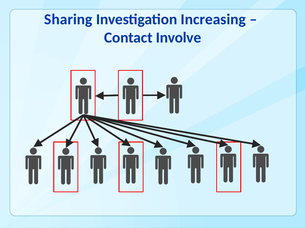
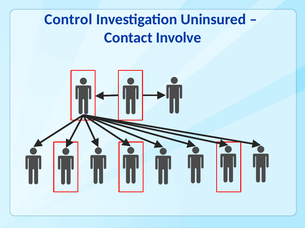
Sharing: Sharing -> Control
Increasing: Increasing -> Uninsured
